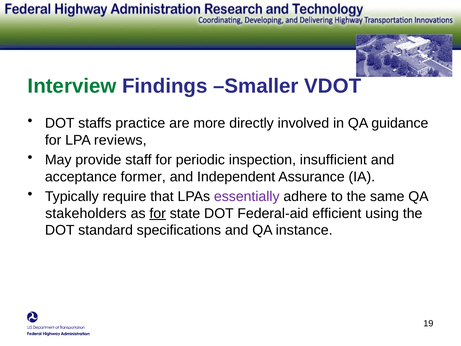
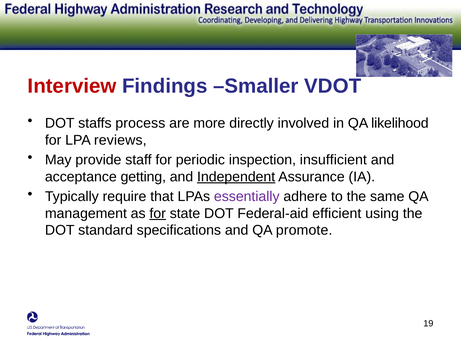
Interview colour: green -> red
practice: practice -> process
guidance: guidance -> likelihood
former: former -> getting
Independent underline: none -> present
stakeholders: stakeholders -> management
instance: instance -> promote
